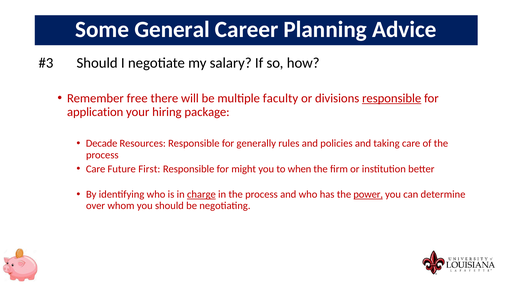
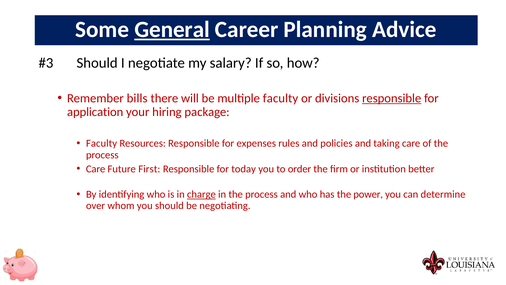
General underline: none -> present
free: free -> bills
Decade at (102, 143): Decade -> Faculty
generally: generally -> expenses
might: might -> today
when: when -> order
power underline: present -> none
